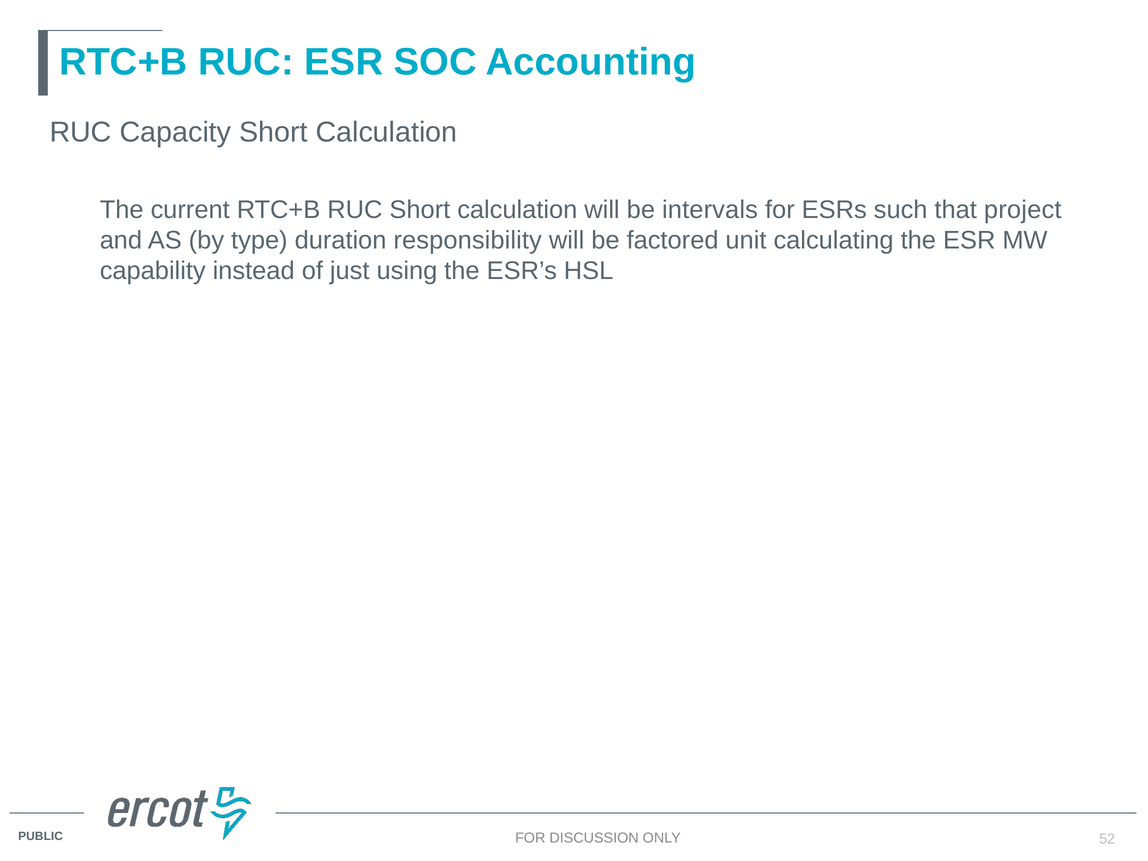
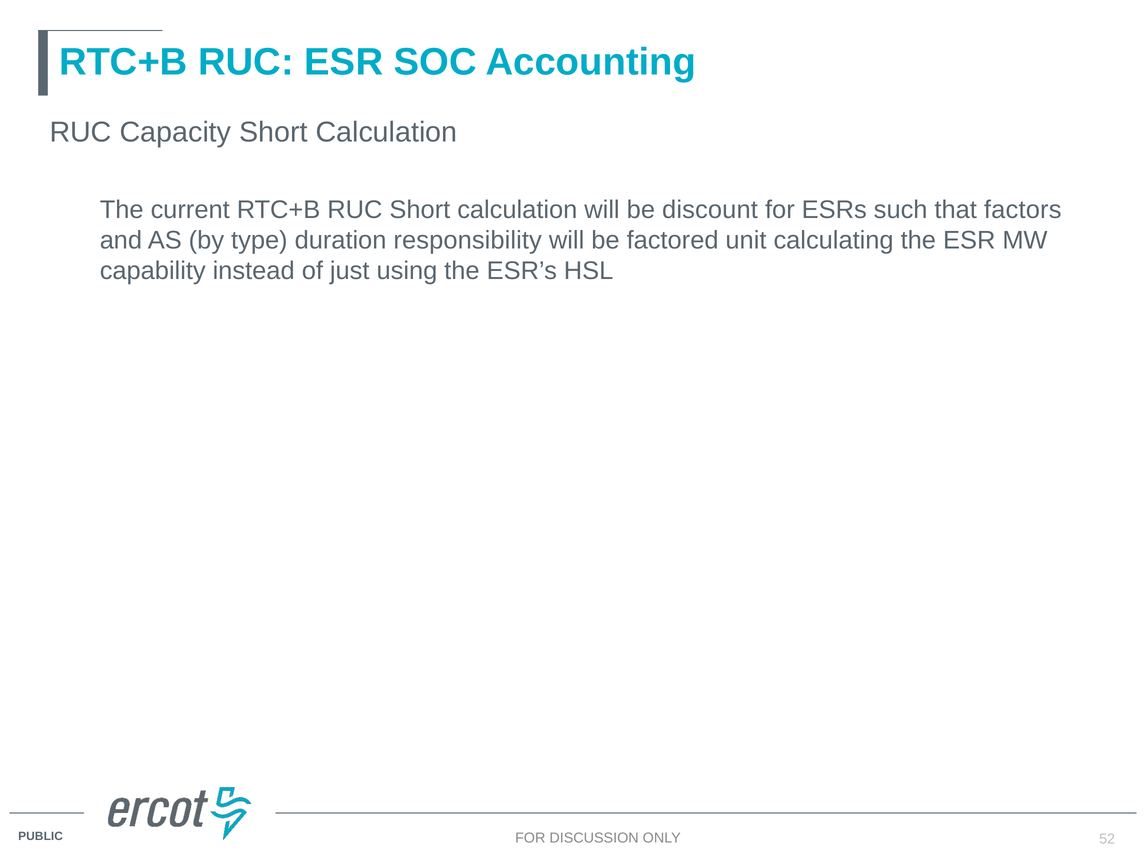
intervals: intervals -> discount
project: project -> factors
